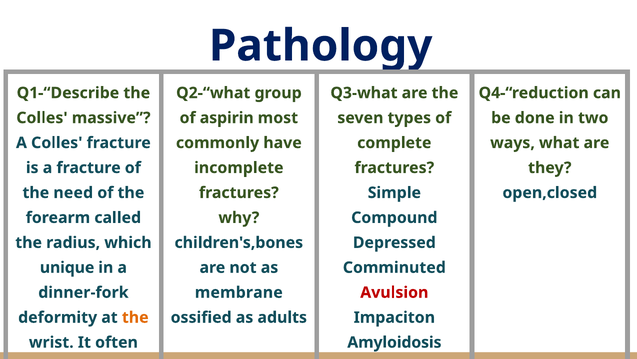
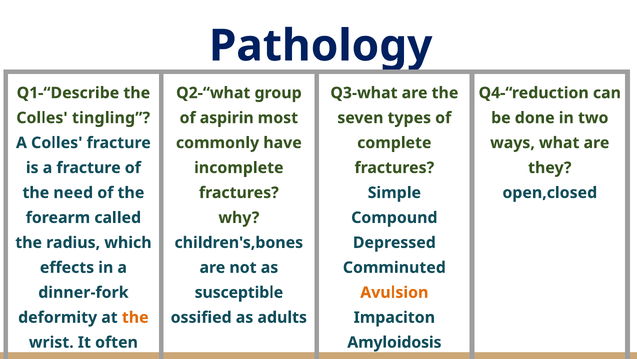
massive: massive -> tingling
unique: unique -> effects
membrane: membrane -> susceptible
Avulsion colour: red -> orange
